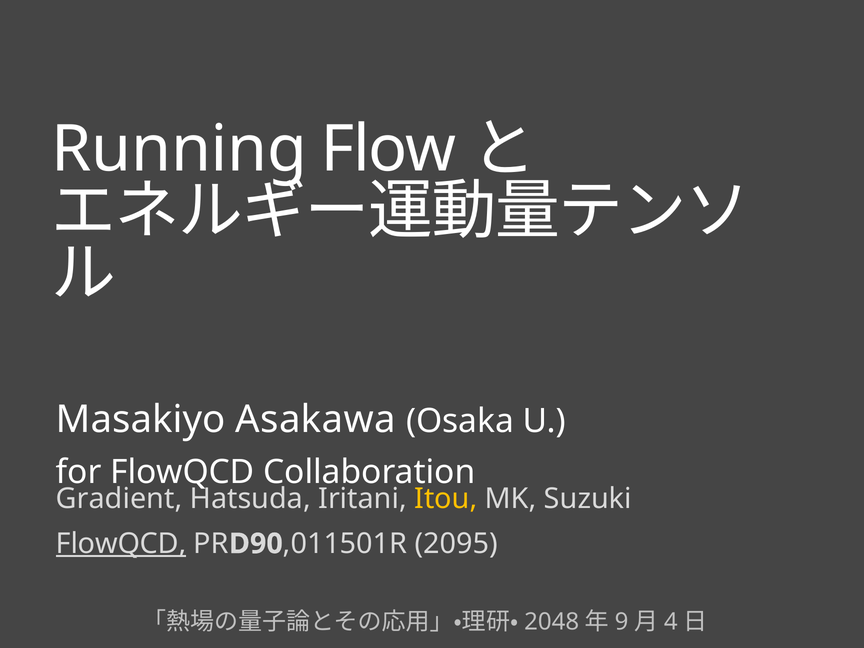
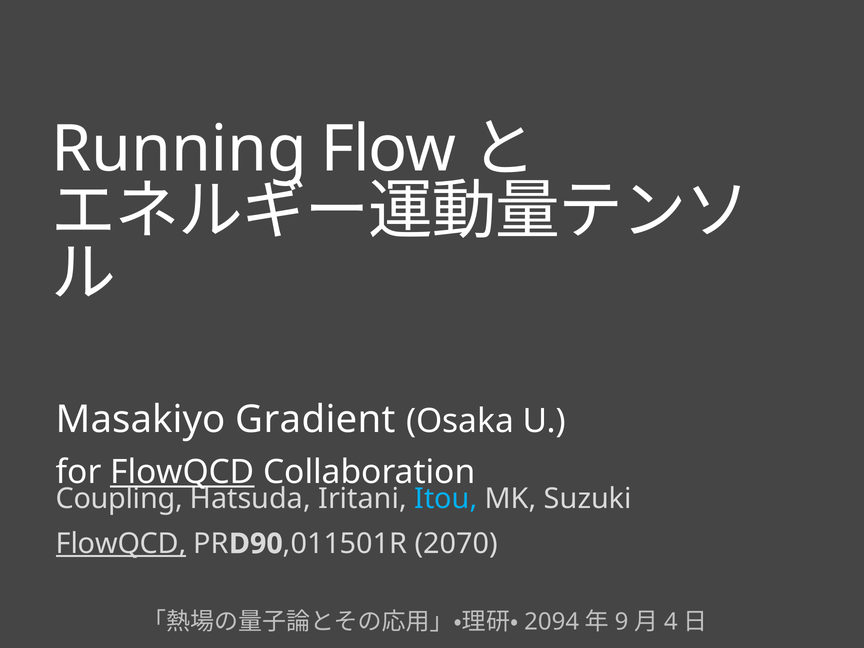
Asakawa: Asakawa -> Gradient
FlowQCD at (182, 472) underline: none -> present
Gradient: Gradient -> Coupling
Itou colour: yellow -> light blue
2095: 2095 -> 2070
2048: 2048 -> 2094
